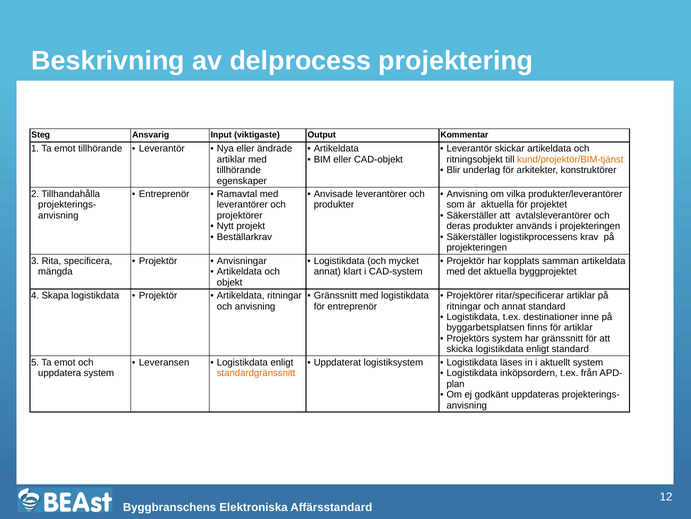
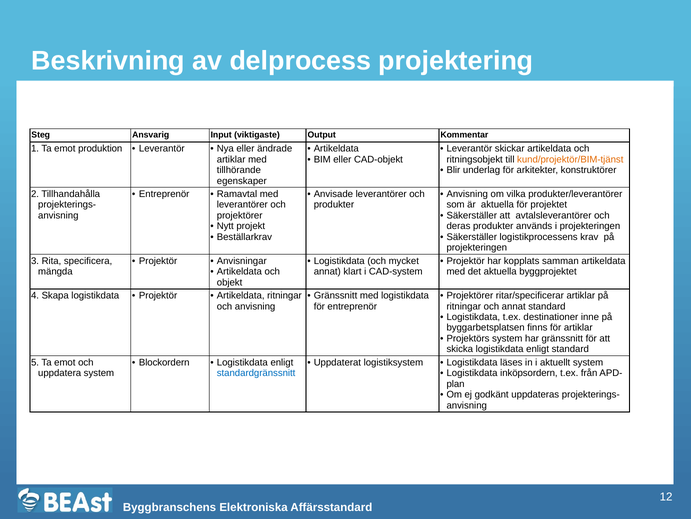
emot tillhörande: tillhörande -> produktion
Leveransen: Leveransen -> Blockordern
standardgränssnitt colour: orange -> blue
